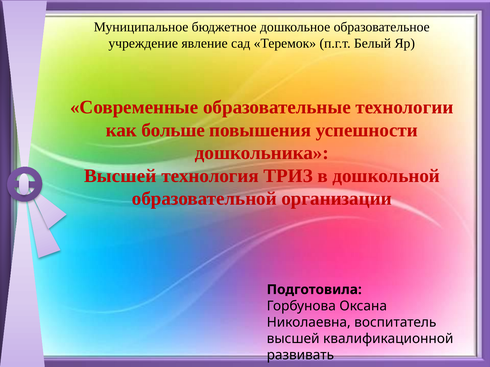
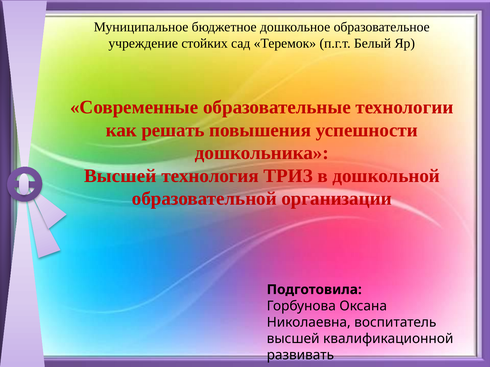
явление: явление -> стойких
больше: больше -> решать
